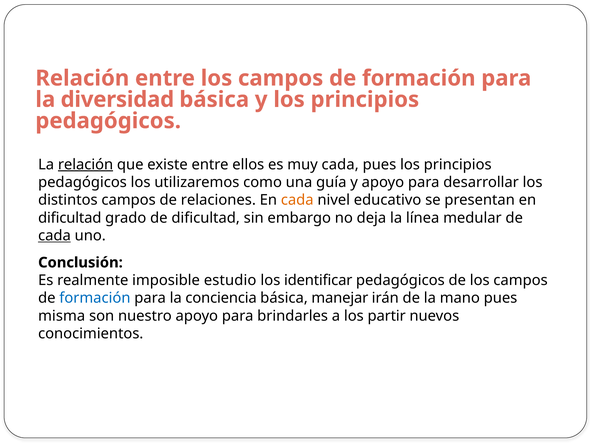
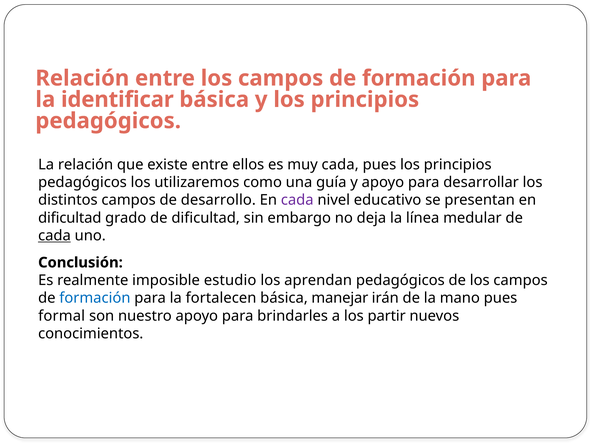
diversidad: diversidad -> identificar
relación at (86, 164) underline: present -> none
relaciones: relaciones -> desarrollo
cada at (297, 200) colour: orange -> purple
identificar: identificar -> aprendan
conciencia: conciencia -> fortalecen
misma: misma -> formal
